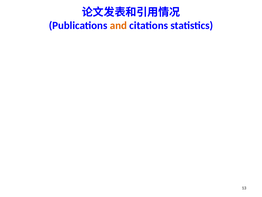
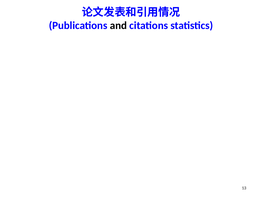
and colour: orange -> black
